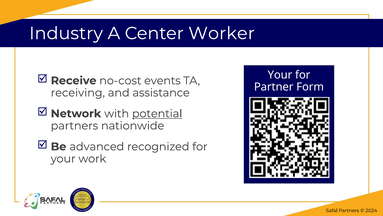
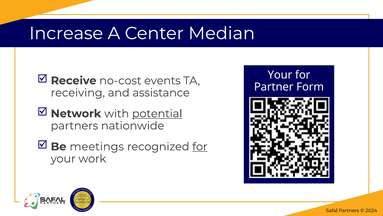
Industry: Industry -> Increase
Worker: Worker -> Median
advanced: advanced -> meetings
for at (200, 146) underline: none -> present
